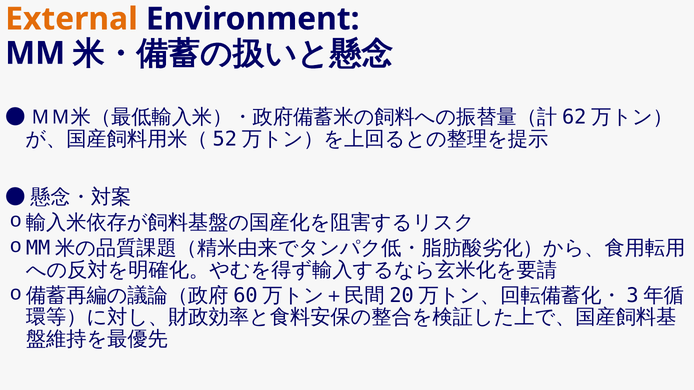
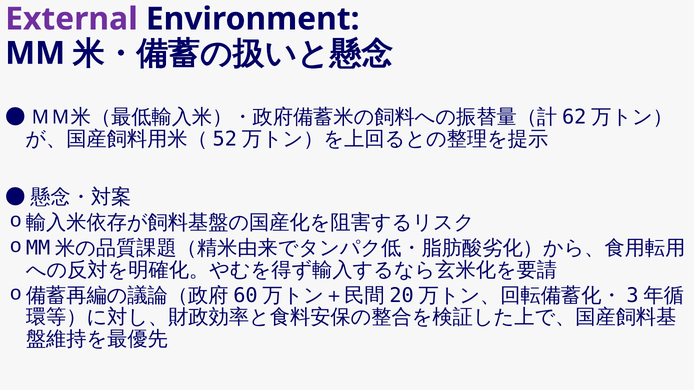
External colour: orange -> purple
